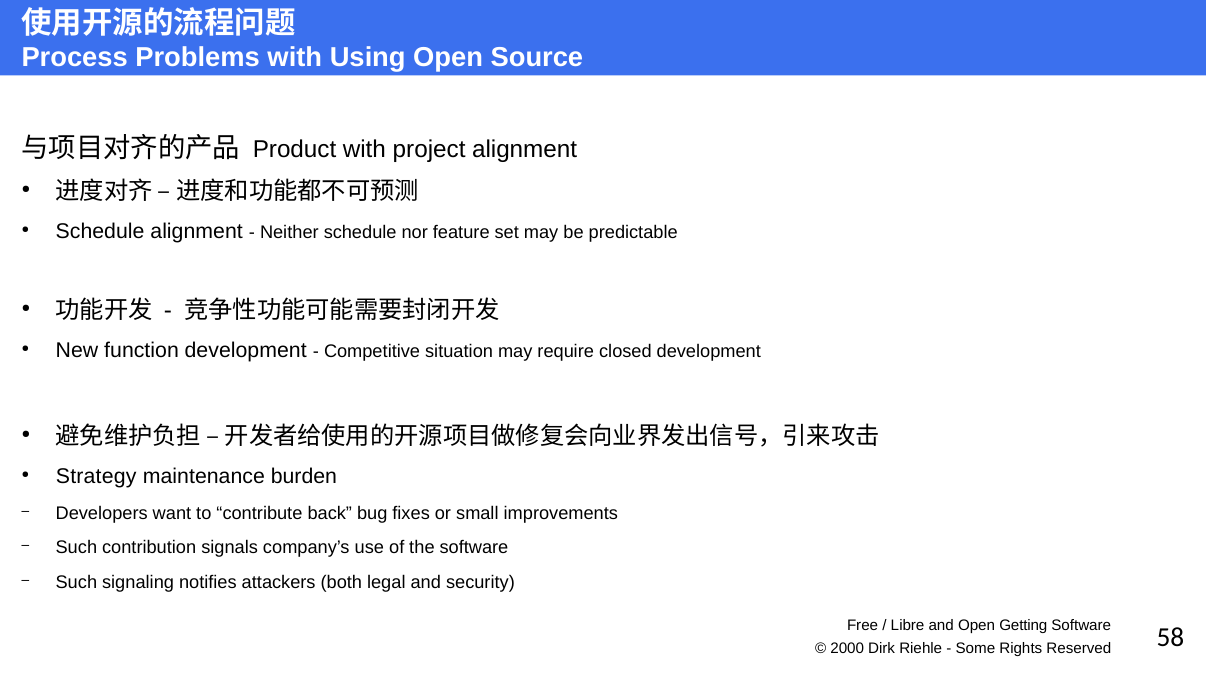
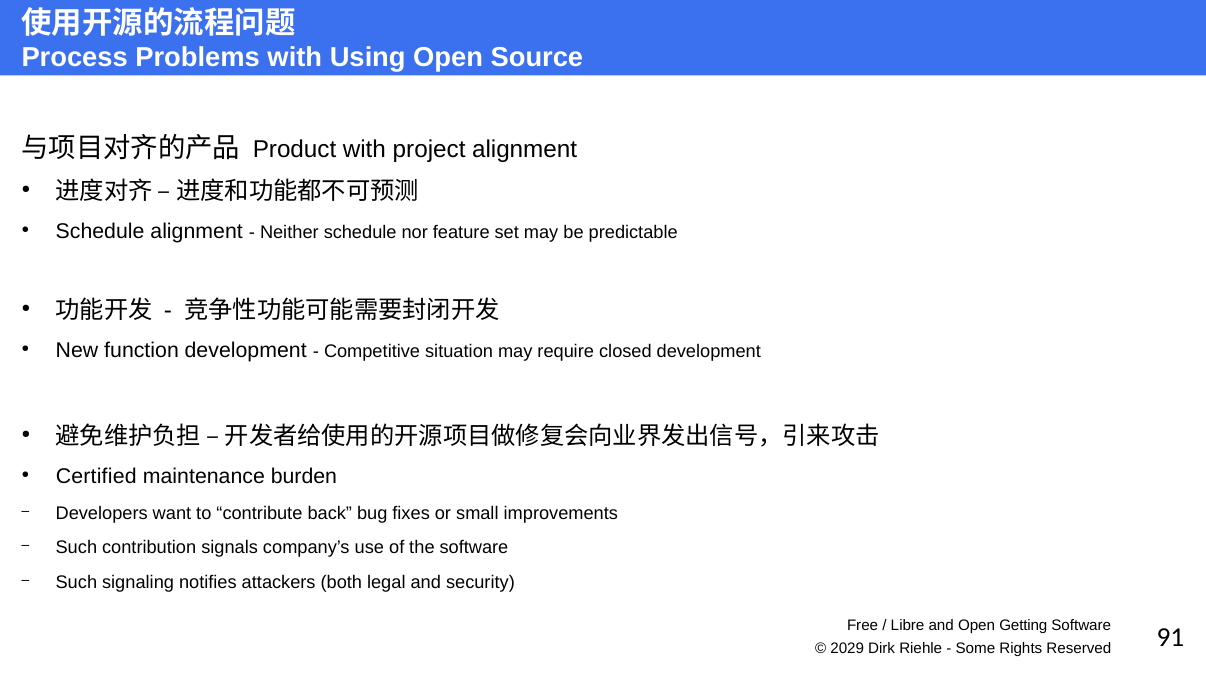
Strategy: Strategy -> Certified
2000: 2000 -> 2029
58: 58 -> 91
